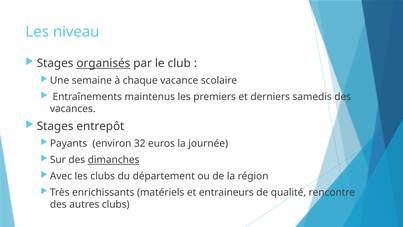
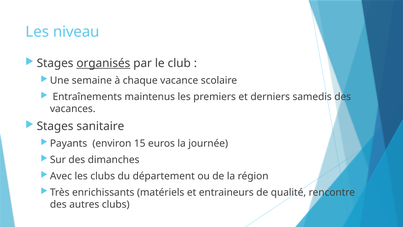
entrepôt: entrepôt -> sanitaire
32: 32 -> 15
dimanches underline: present -> none
